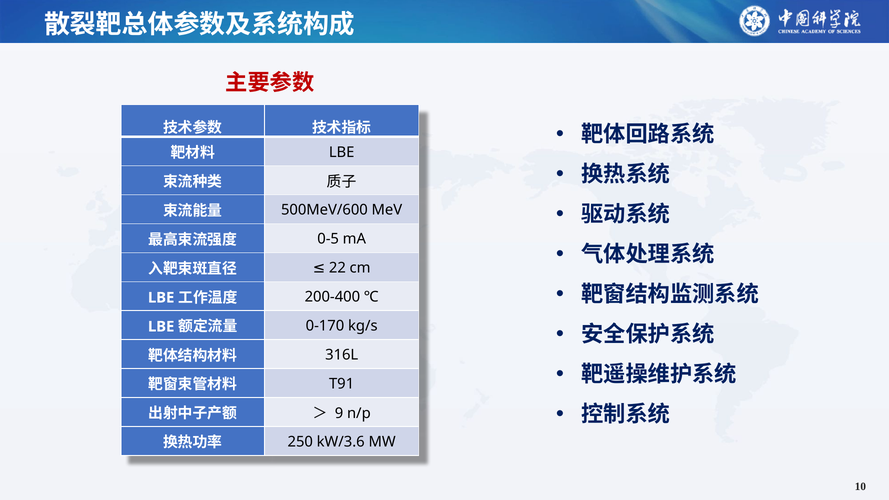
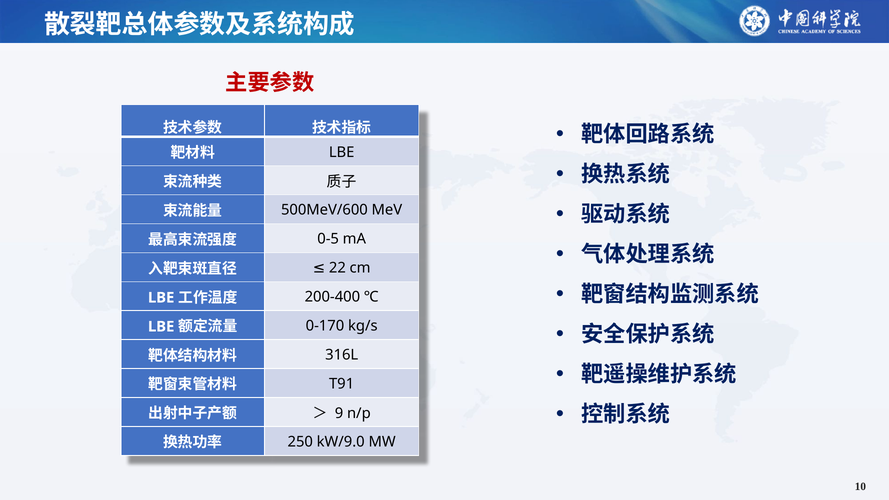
kW/3.6: kW/3.6 -> kW/9.0
